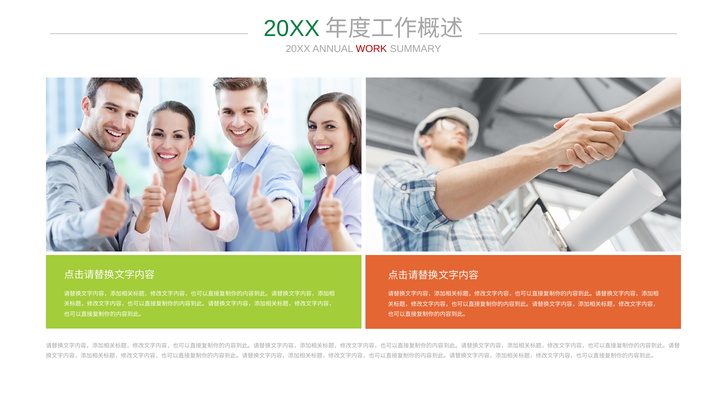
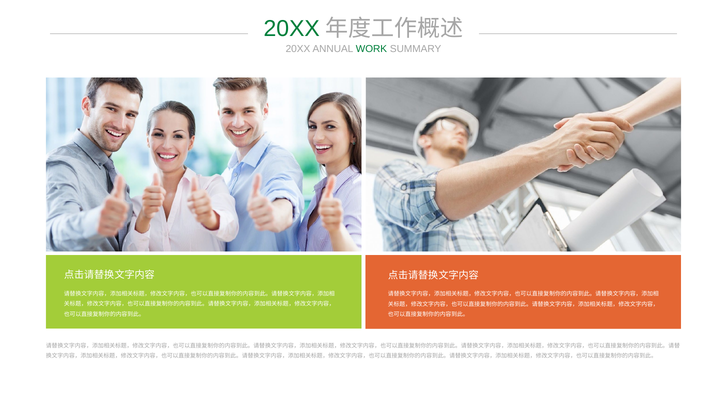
WORK colour: red -> green
